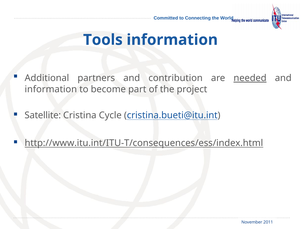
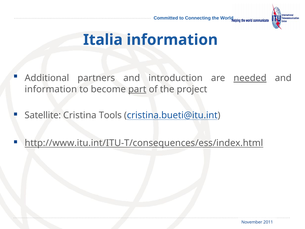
Tools: Tools -> Italia
contribution: contribution -> introduction
part underline: none -> present
Cycle: Cycle -> Tools
